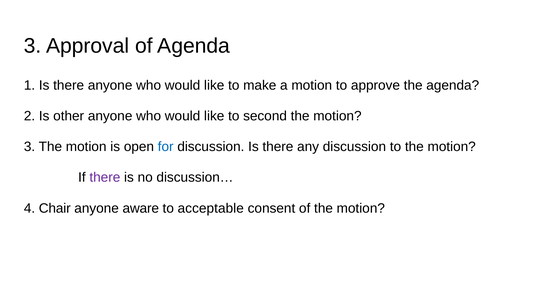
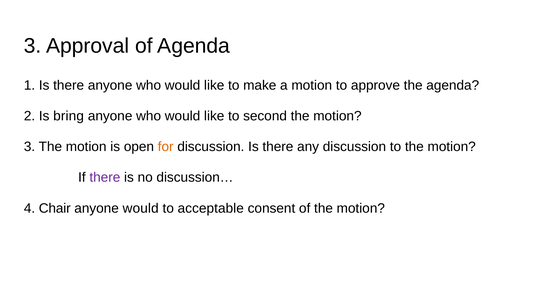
other: other -> bring
for colour: blue -> orange
anyone aware: aware -> would
